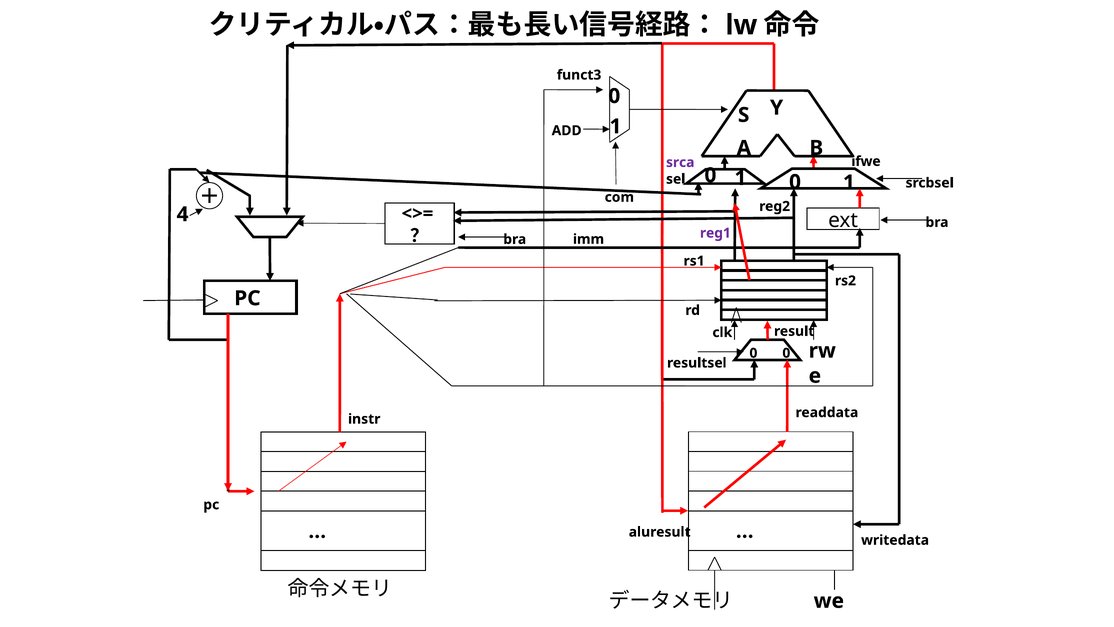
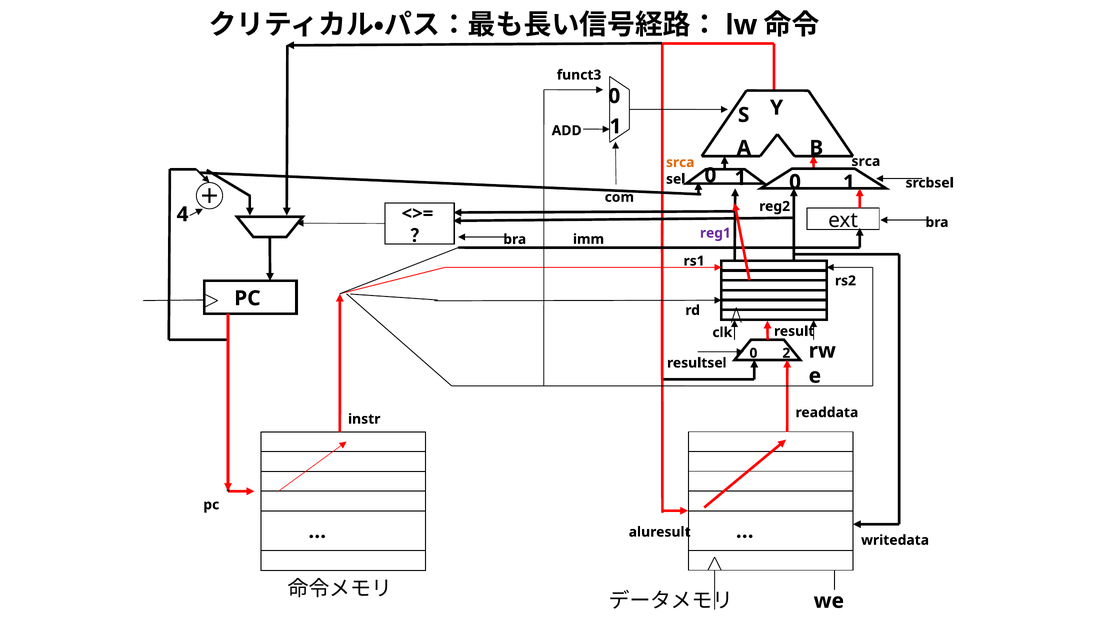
ifwe at (866, 161): ifwe -> srca
srca at (680, 162) colour: purple -> orange
0 0: 0 -> 2
